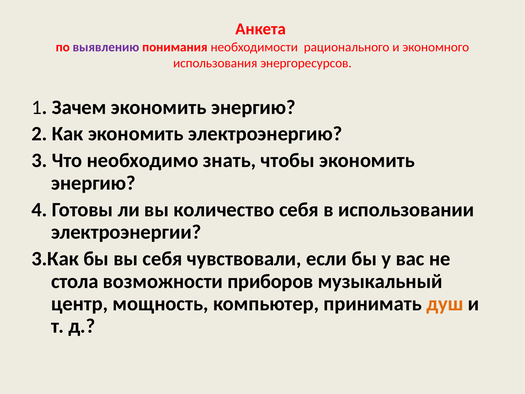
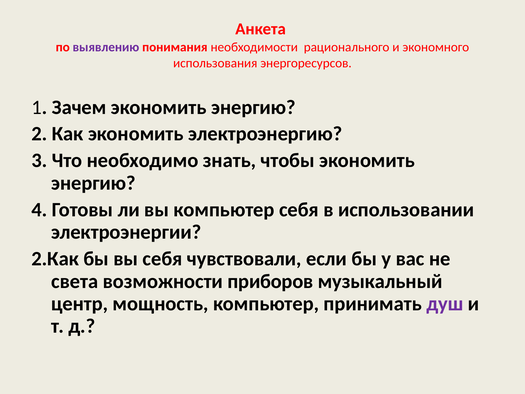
вы количество: количество -> компьютер
3.Как: 3.Как -> 2.Как
стола: стола -> света
душ colour: orange -> purple
